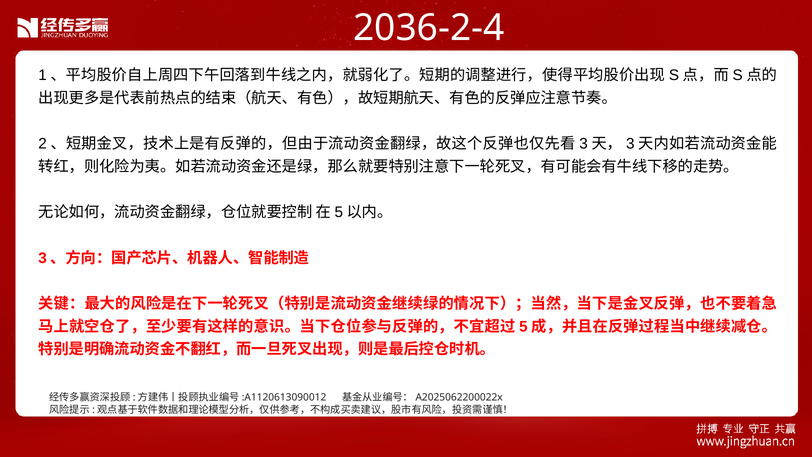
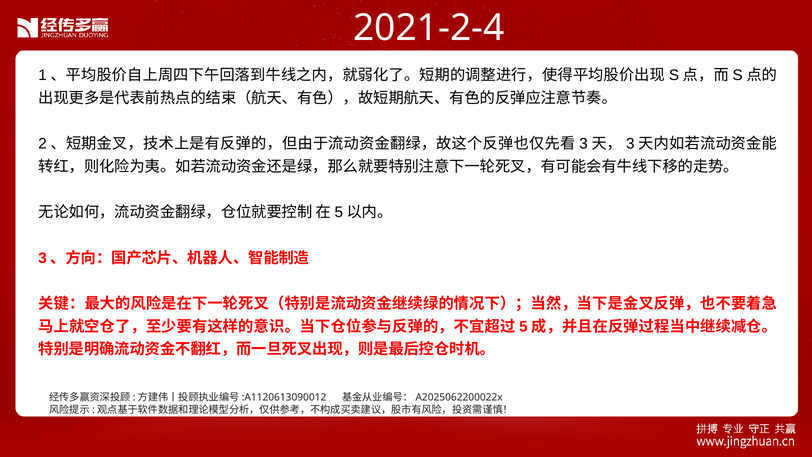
2036-2-4: 2036-2-4 -> 2021-2-4
